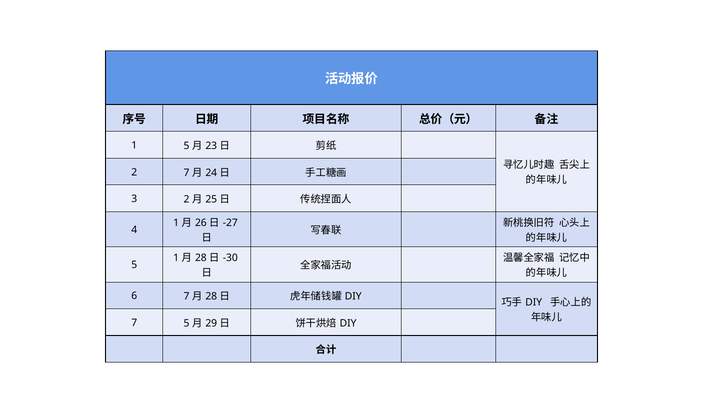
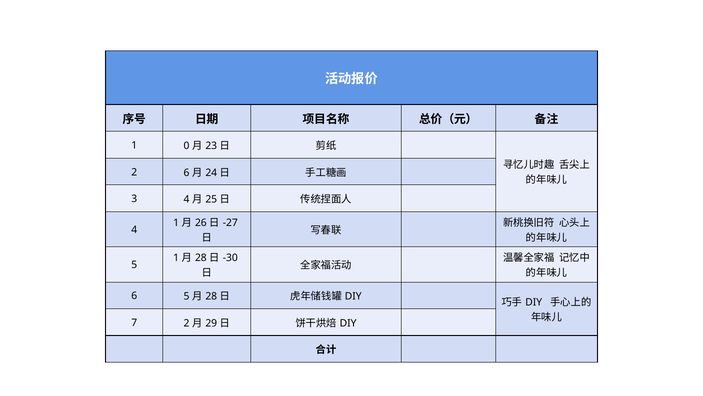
1 5: 5 -> 0
2 7: 7 -> 6
3 2: 2 -> 4
6 7: 7 -> 5
7 5: 5 -> 2
